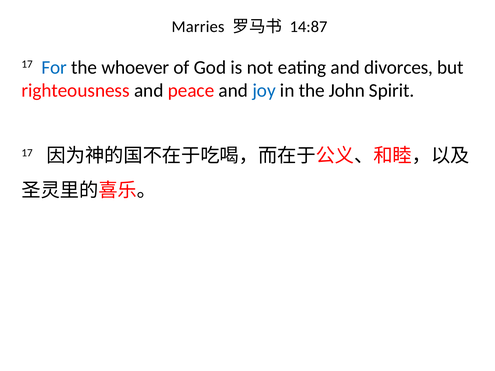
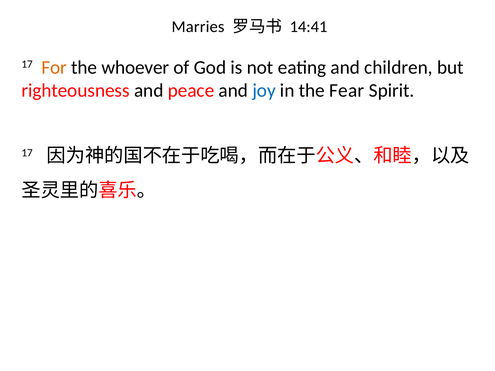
14:87: 14:87 -> 14:41
For colour: blue -> orange
divorces: divorces -> children
John: John -> Fear
